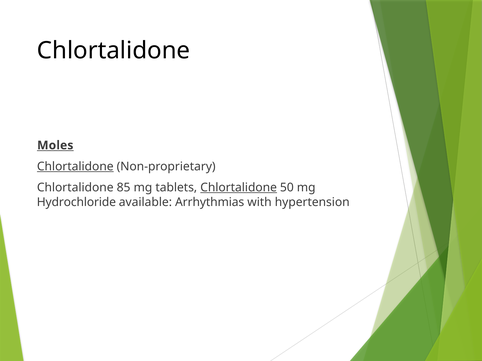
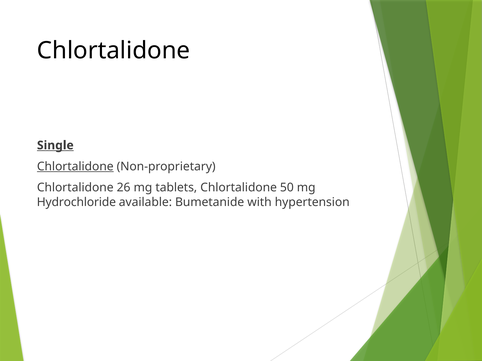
Moles: Moles -> Single
85: 85 -> 26
Chlortalidone at (239, 188) underline: present -> none
Arrhythmias: Arrhythmias -> Bumetanide
